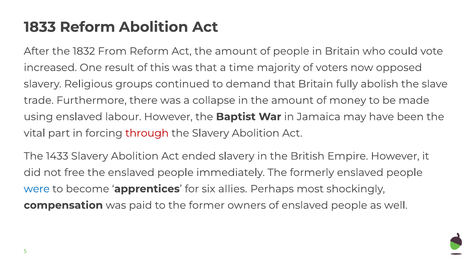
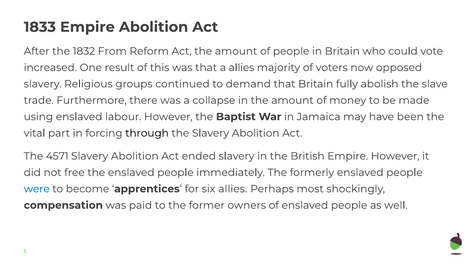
1833 Reform: Reform -> Empire
a time: time -> allies
through colour: red -> black
1433: 1433 -> 4571
